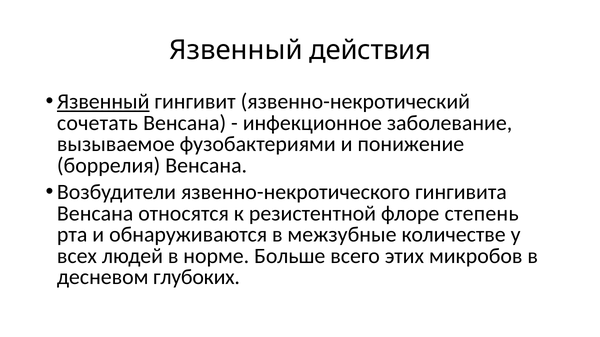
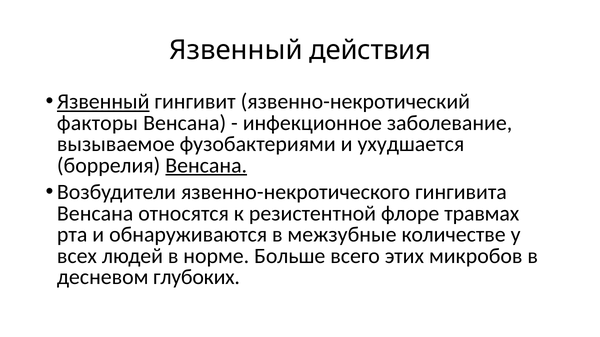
сочетать: сочетать -> факторы
понижение: понижение -> ухудшается
Венсана at (206, 166) underline: none -> present
степень: степень -> травмах
